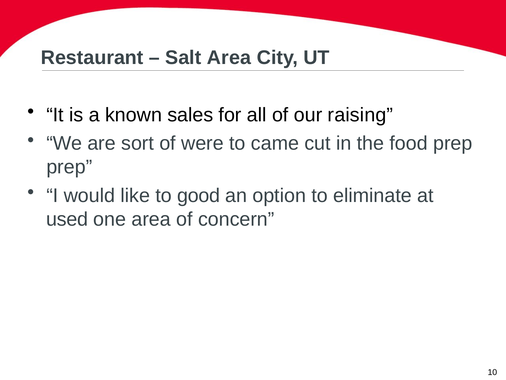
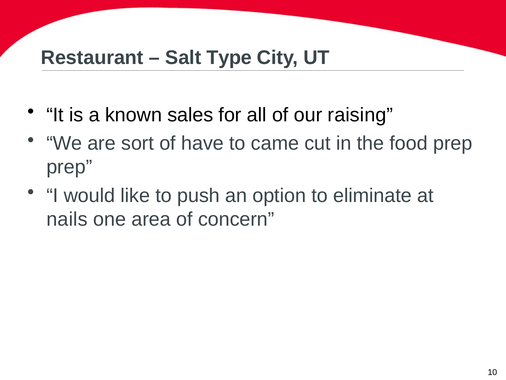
Salt Area: Area -> Type
were: were -> have
good: good -> push
used: used -> nails
